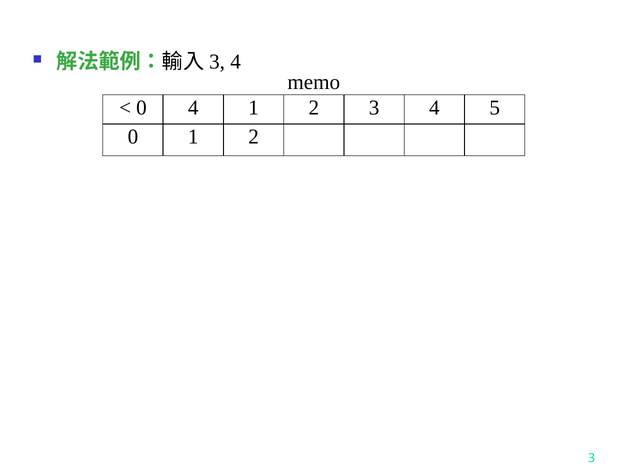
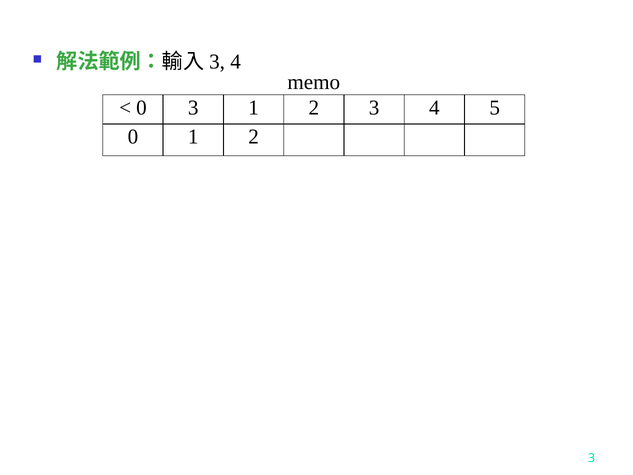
0 4: 4 -> 3
